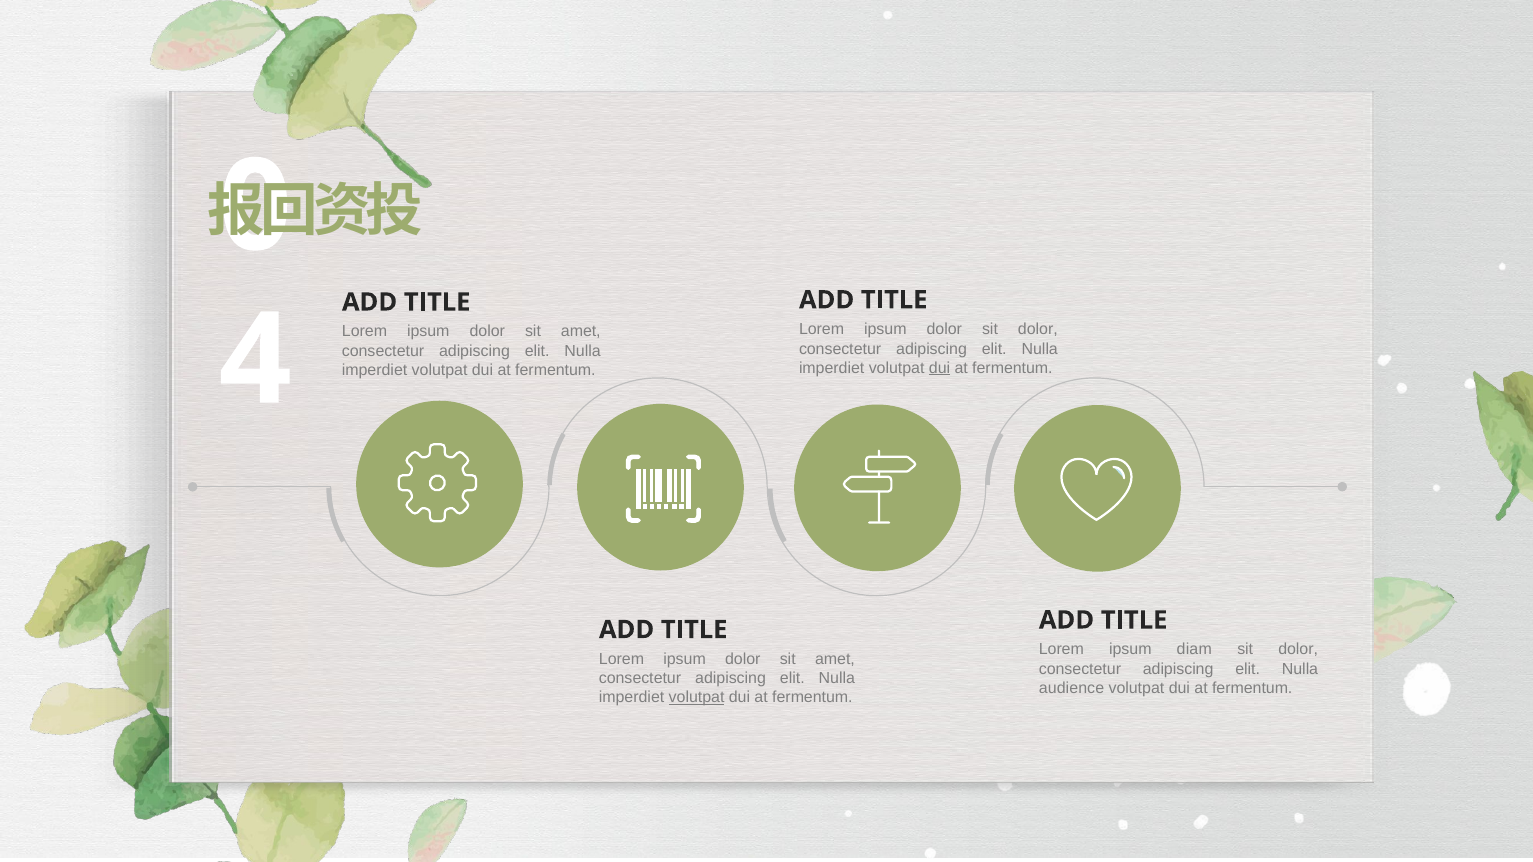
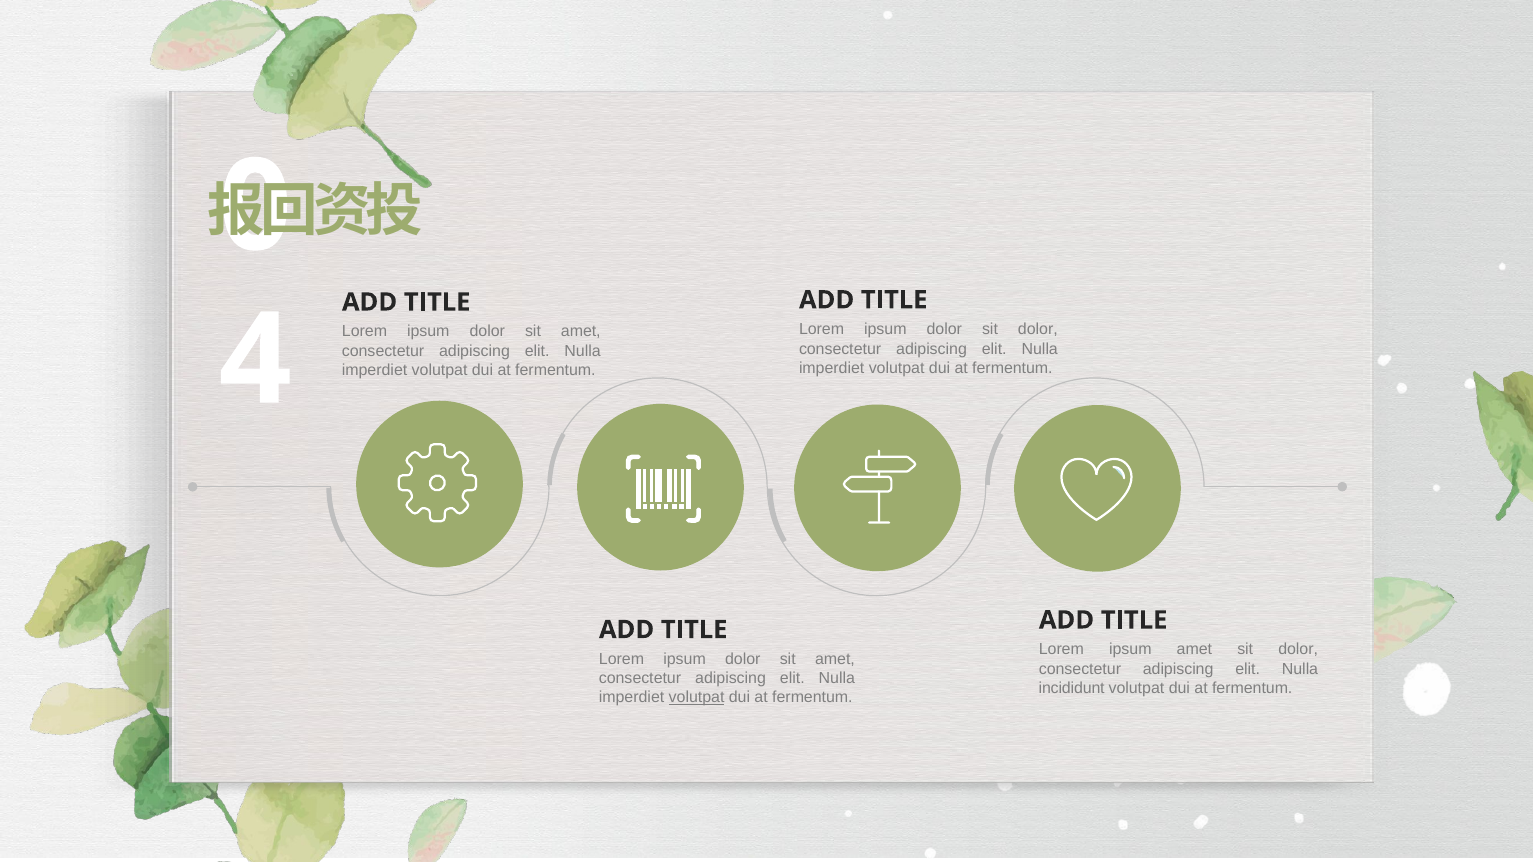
dui at (940, 368) underline: present -> none
ipsum diam: diam -> amet
audience: audience -> incididunt
